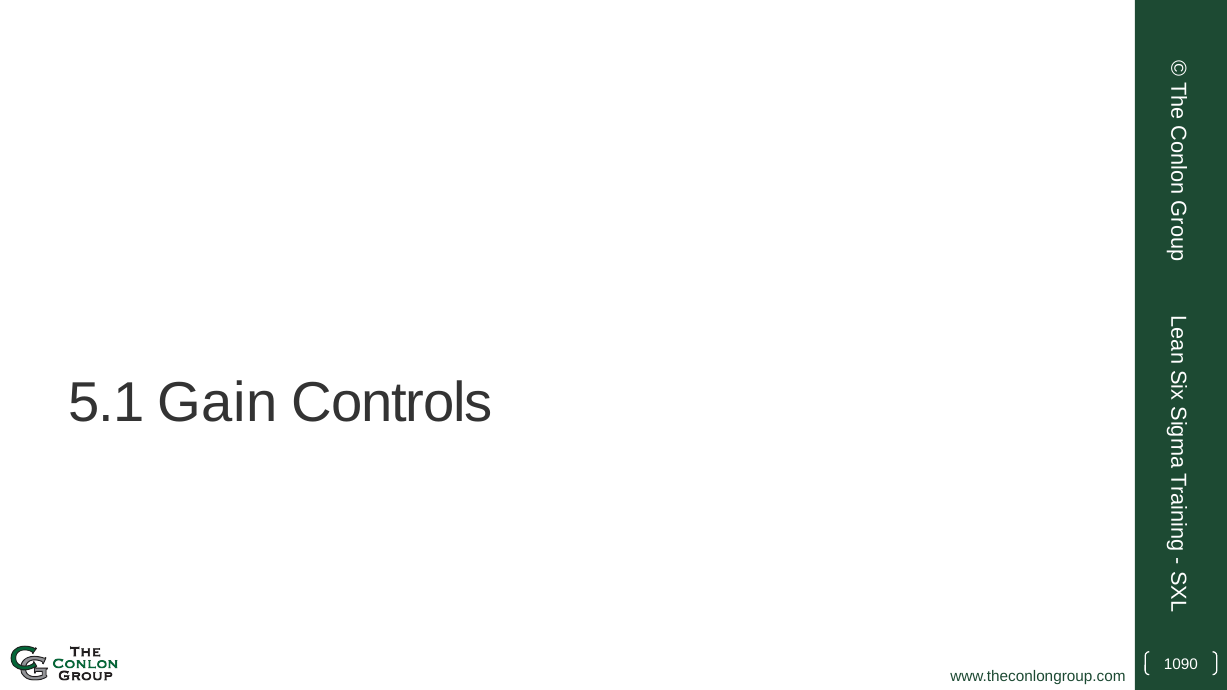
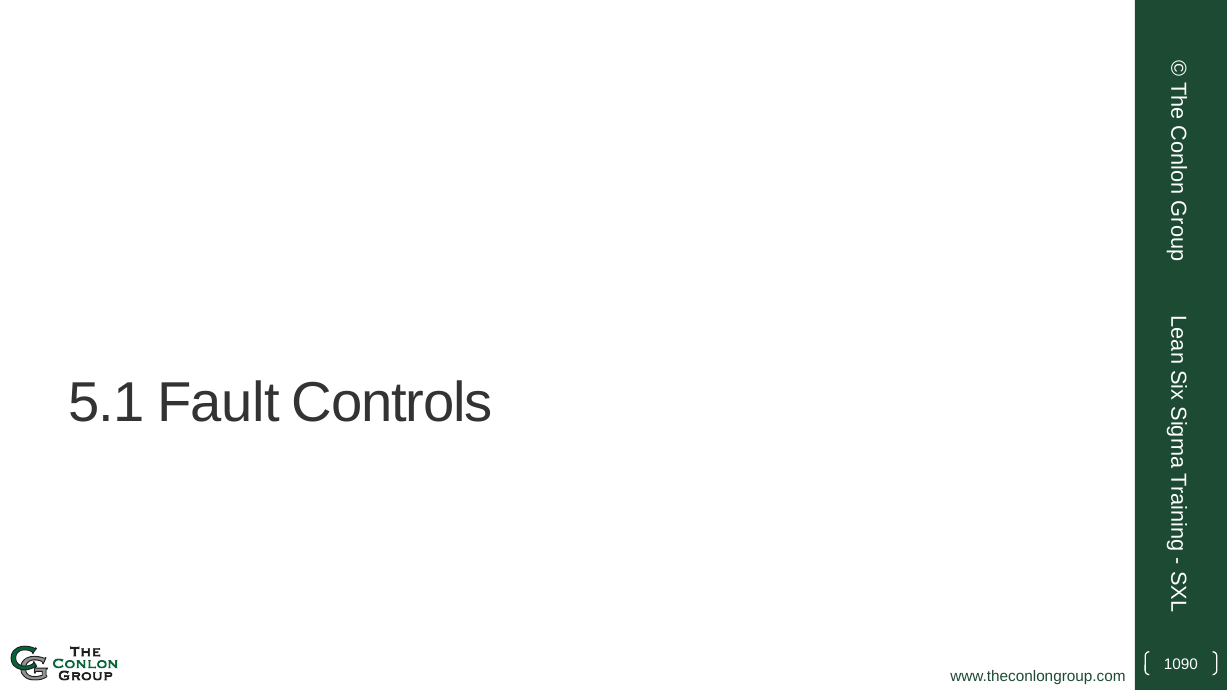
Gain: Gain -> Fault
